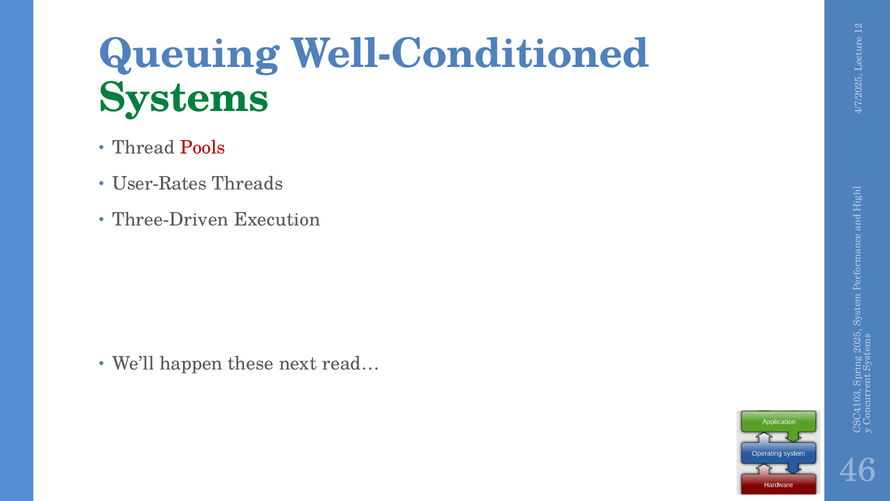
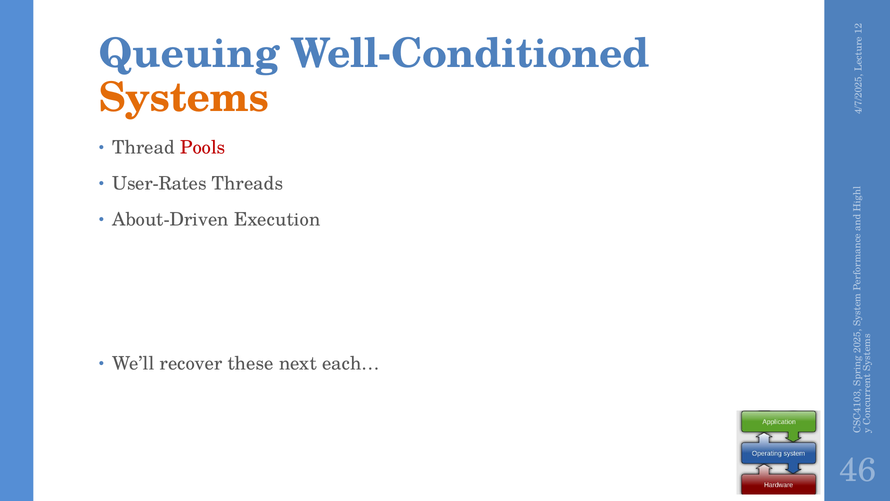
Systems colour: green -> orange
Three-Driven: Three-Driven -> About-Driven
happen: happen -> recover
read…: read… -> each…
